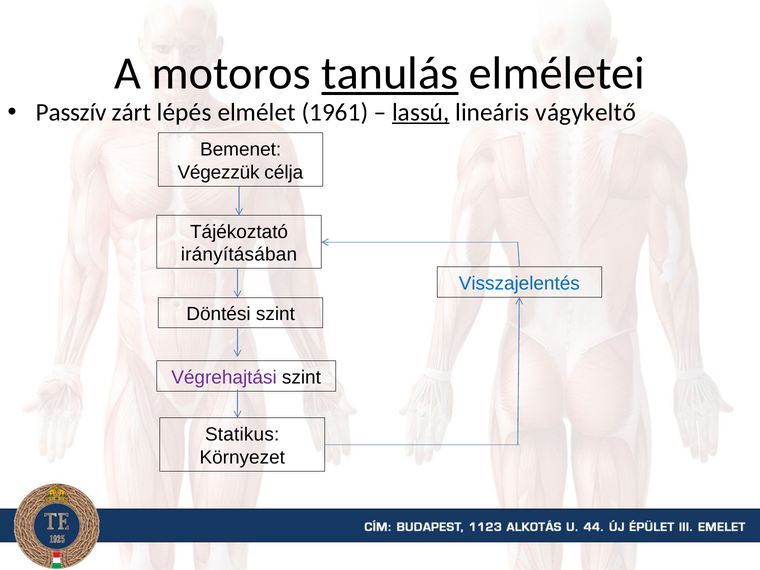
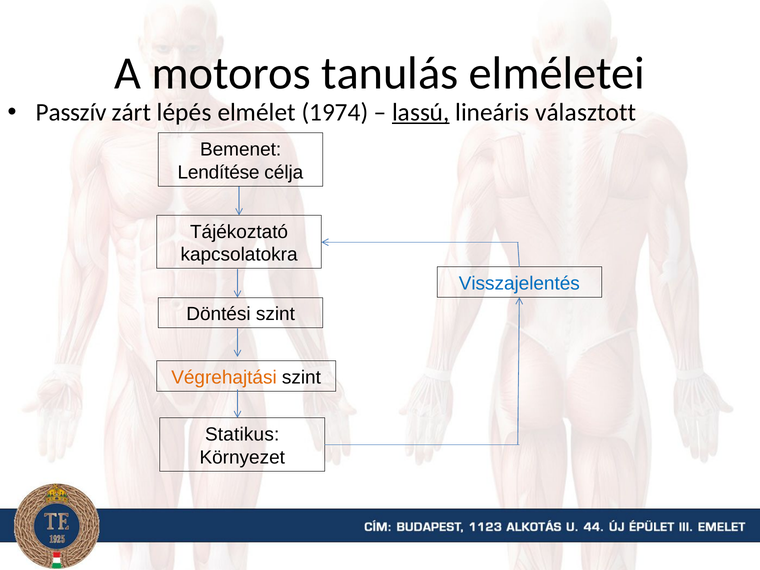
tanulás underline: present -> none
1961: 1961 -> 1974
vágykeltő: vágykeltő -> választott
Végezzük: Végezzük -> Lendítése
irányításában: irányításában -> kapcsolatokra
Végrehajtási colour: purple -> orange
